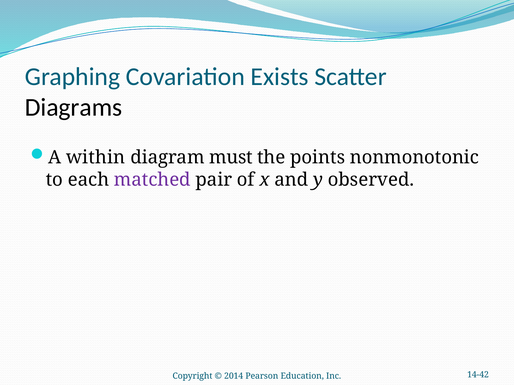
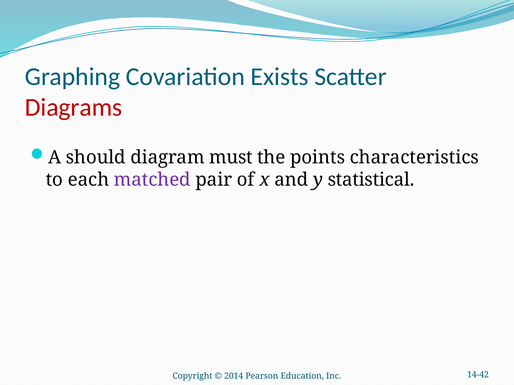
Diagrams colour: black -> red
within: within -> should
nonmonotonic: nonmonotonic -> characteristics
observed: observed -> statistical
